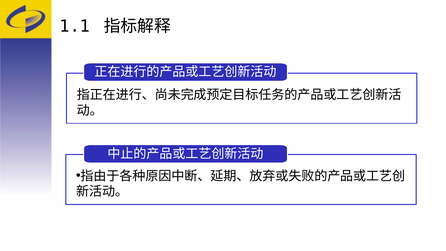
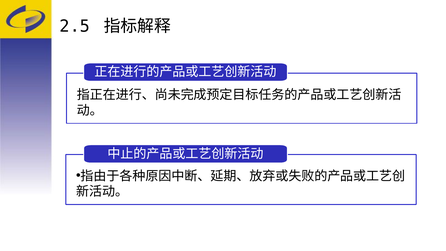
1.1: 1.1 -> 2.5
